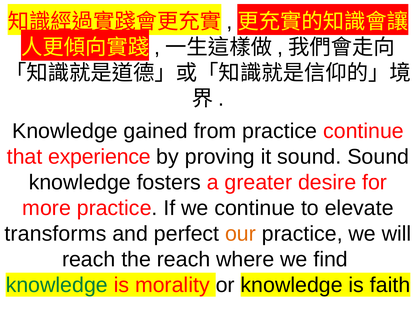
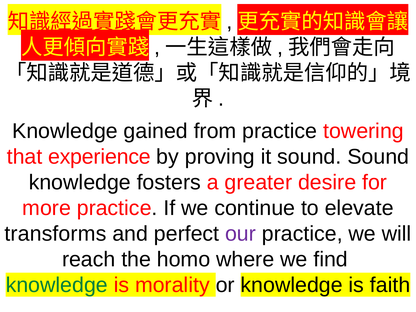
practice continue: continue -> towering
our colour: orange -> purple
the reach: reach -> homo
